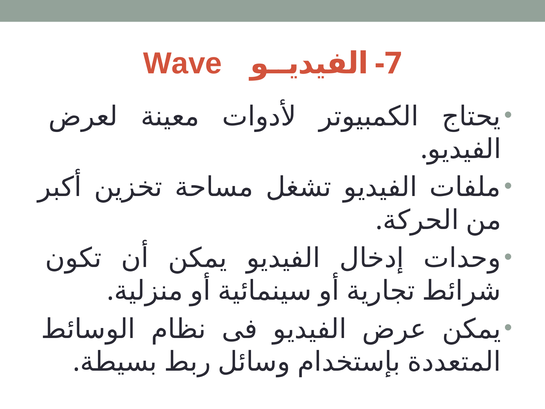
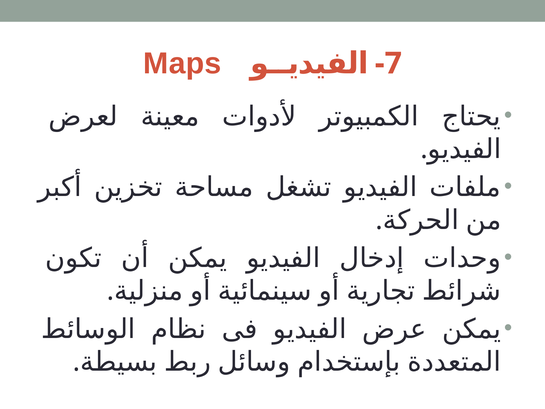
Wave: Wave -> Maps
